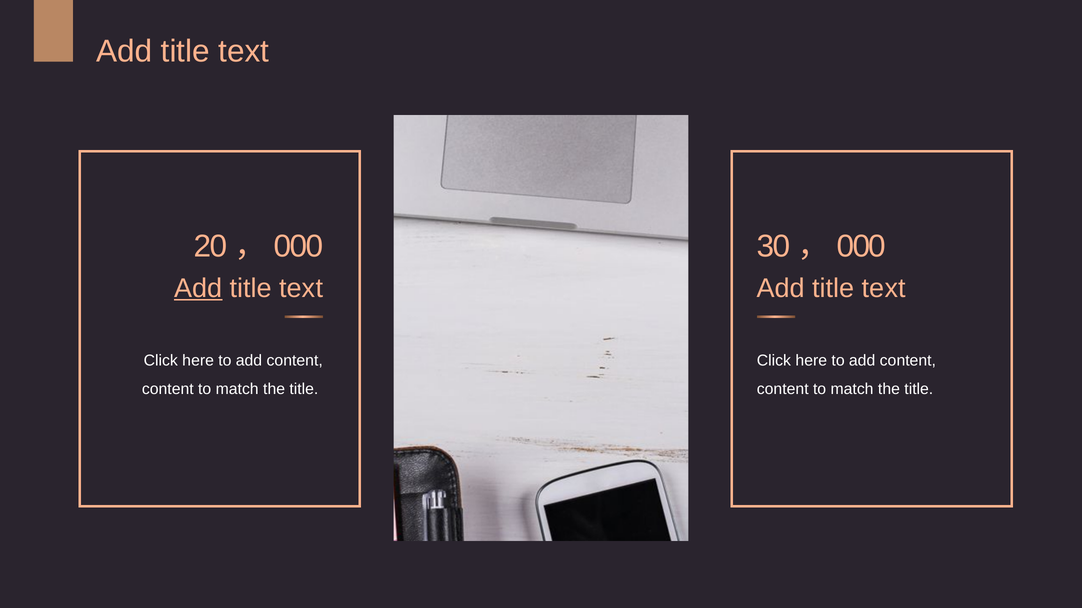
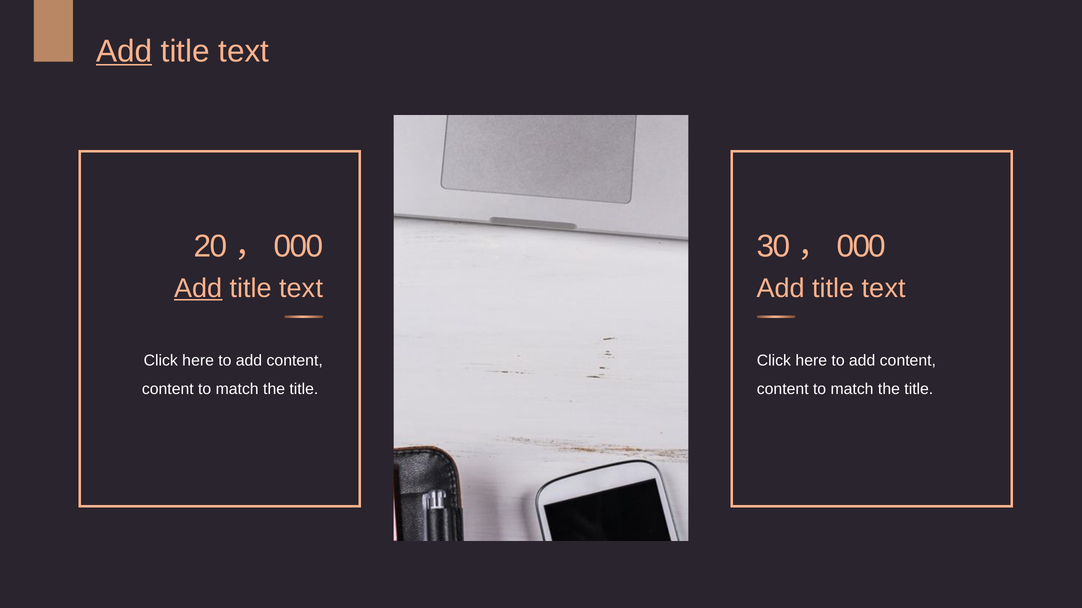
Add at (124, 51) underline: none -> present
